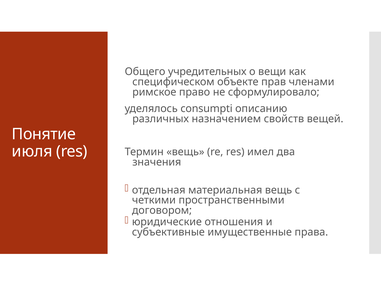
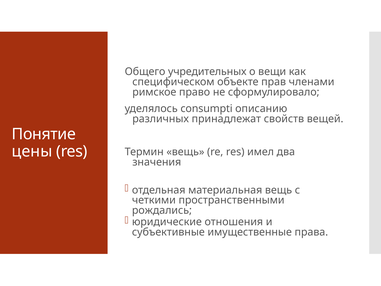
назначением: назначением -> принадлежат
июля: июля -> цены
договором: договором -> рождались
